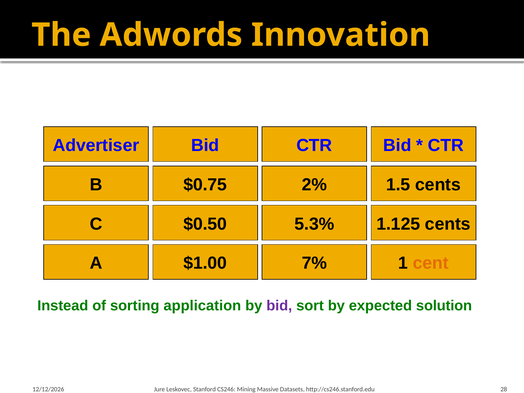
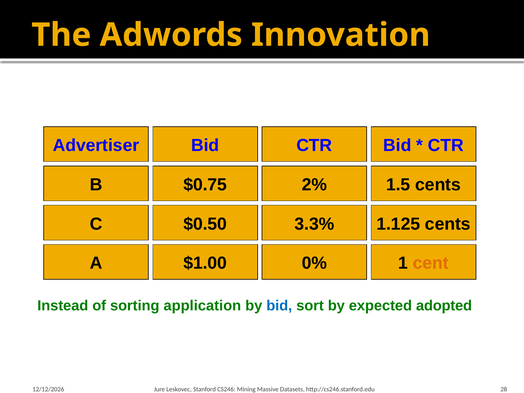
5.3%: 5.3% -> 3.3%
7%: 7% -> 0%
bid at (279, 306) colour: purple -> blue
solution: solution -> adopted
